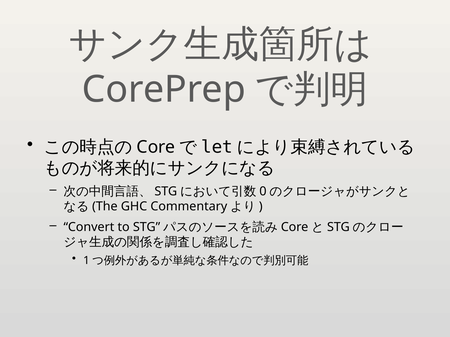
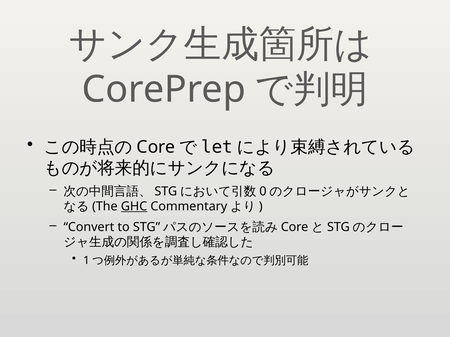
GHC underline: none -> present
